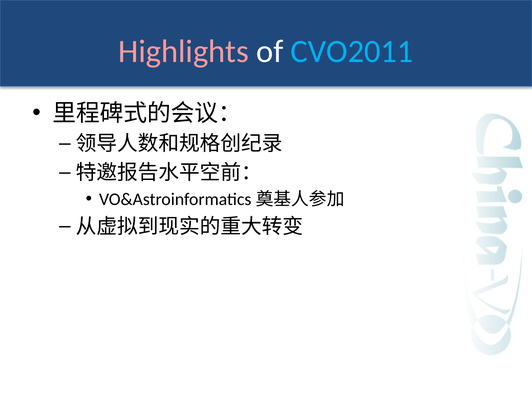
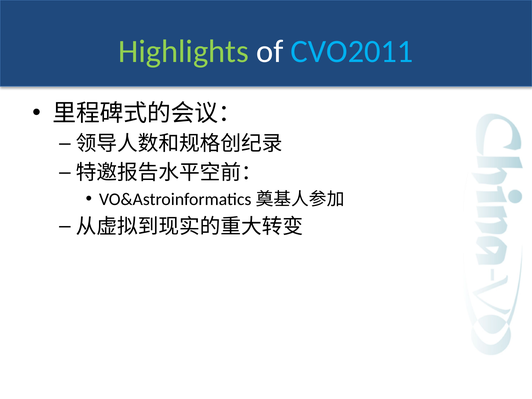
Highlights colour: pink -> light green
